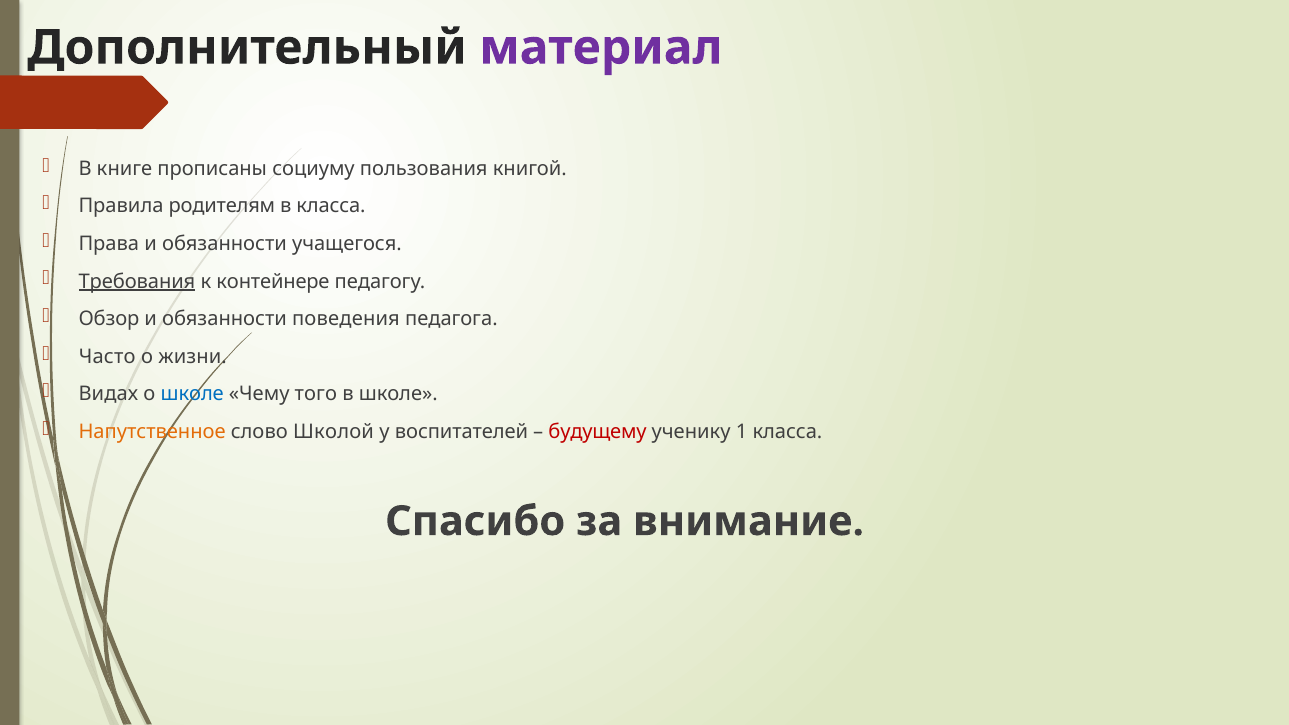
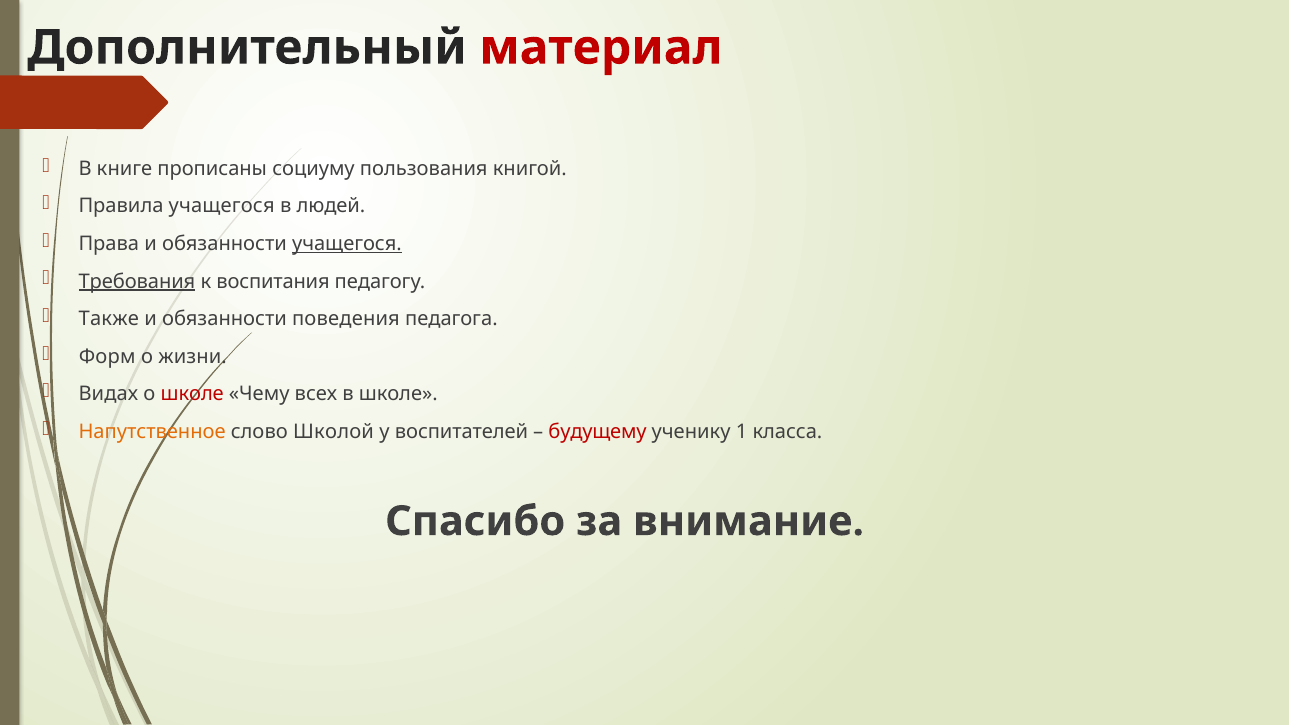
материал colour: purple -> red
Правила родителям: родителям -> учащегося
в класса: класса -> людей
учащегося at (347, 244) underline: none -> present
контейнере: контейнере -> воспитания
Обзор: Обзор -> Также
Часто: Часто -> Форм
школе at (192, 394) colour: blue -> red
того: того -> всех
